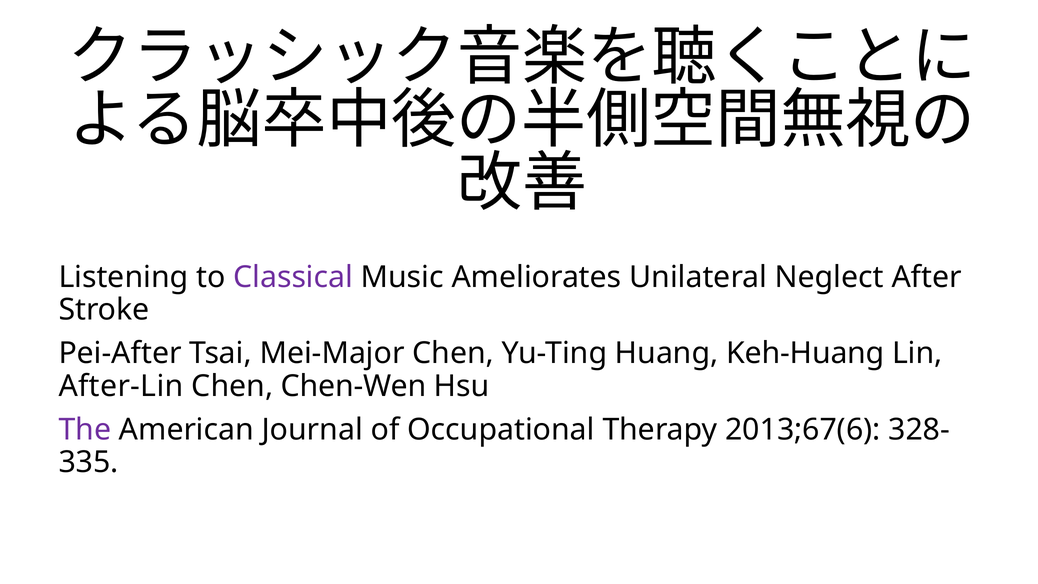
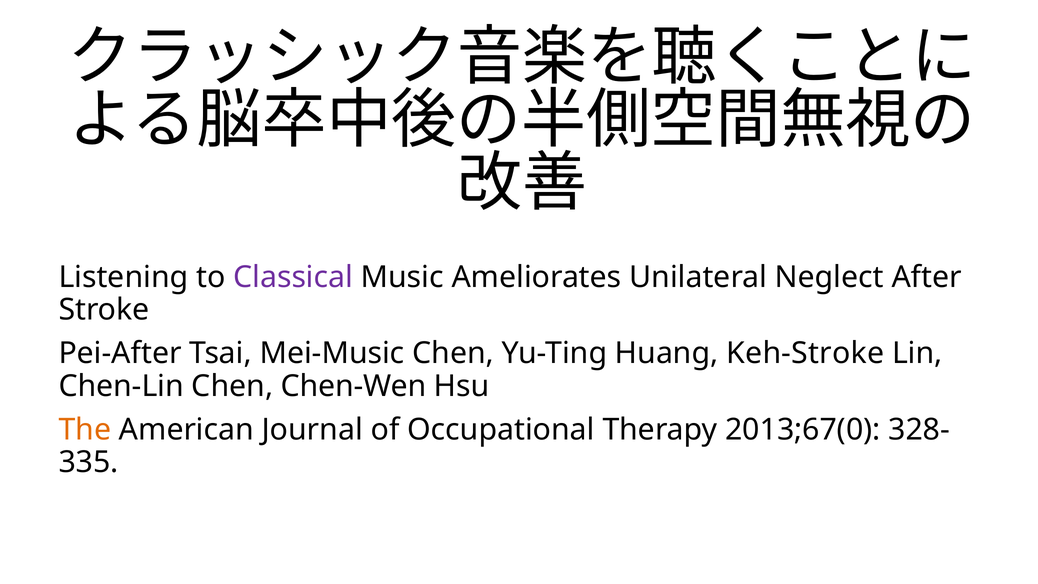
Mei-Major: Mei-Major -> Mei-Music
Keh-Huang: Keh-Huang -> Keh-Stroke
After-Lin: After-Lin -> Chen-Lin
The colour: purple -> orange
2013;67(6: 2013;67(6 -> 2013;67(0
